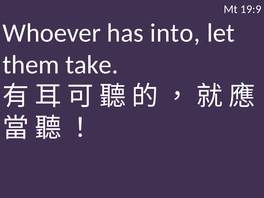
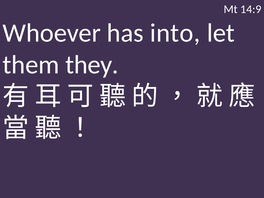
19:9: 19:9 -> 14:9
take: take -> they
